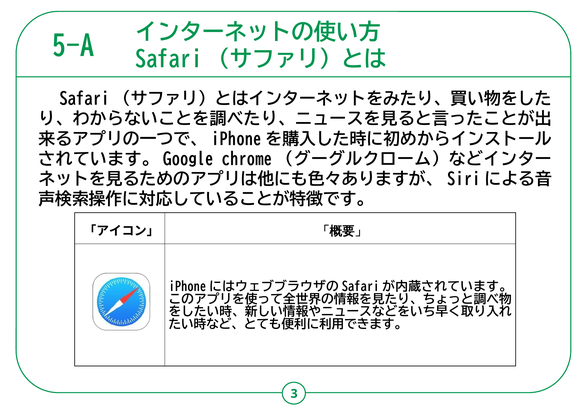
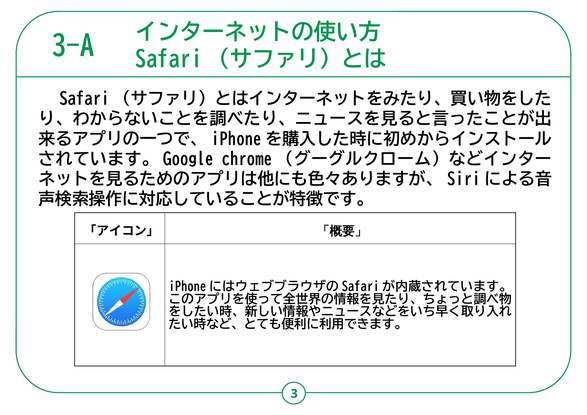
5-A: 5-A -> 3-A
